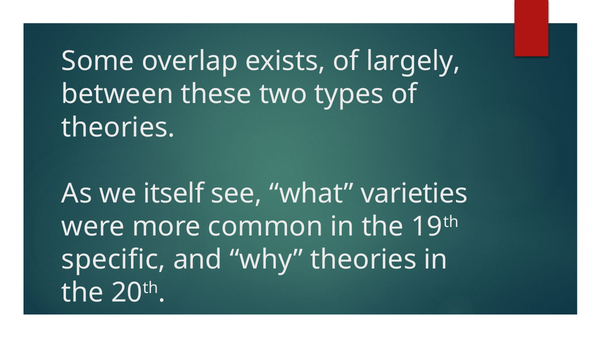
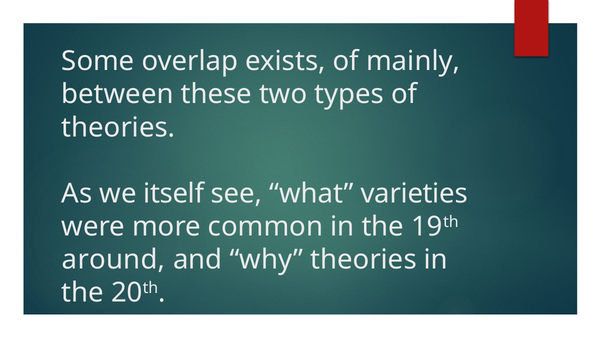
largely: largely -> mainly
specific: specific -> around
